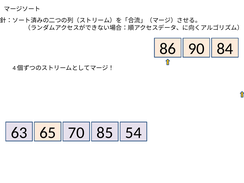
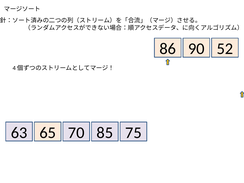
84: 84 -> 52
54: 54 -> 75
